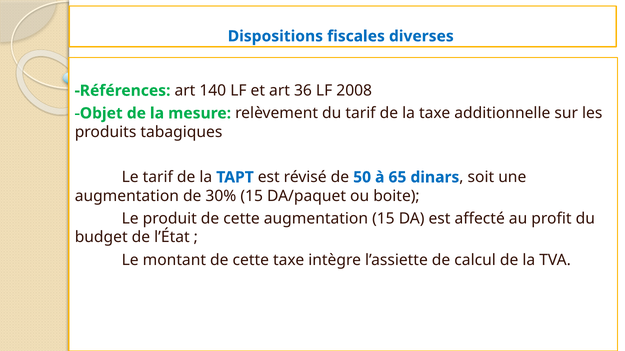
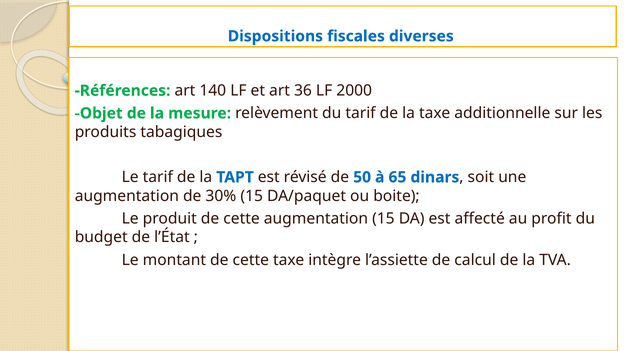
2008: 2008 -> 2000
